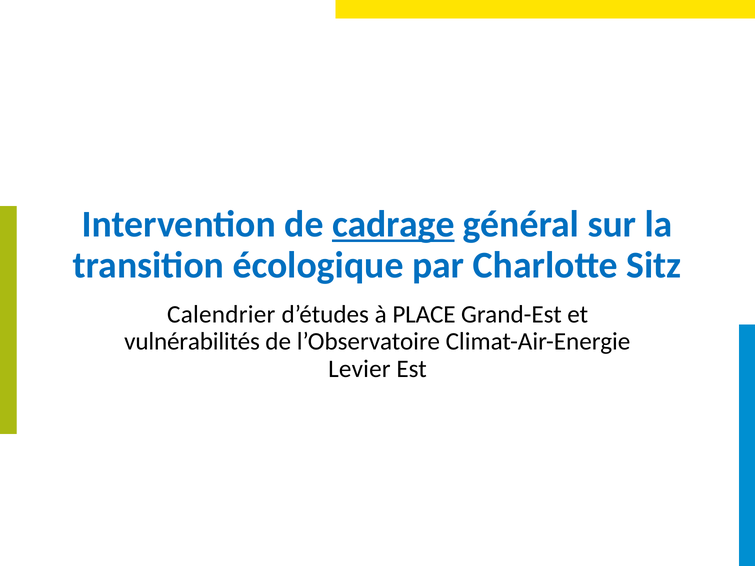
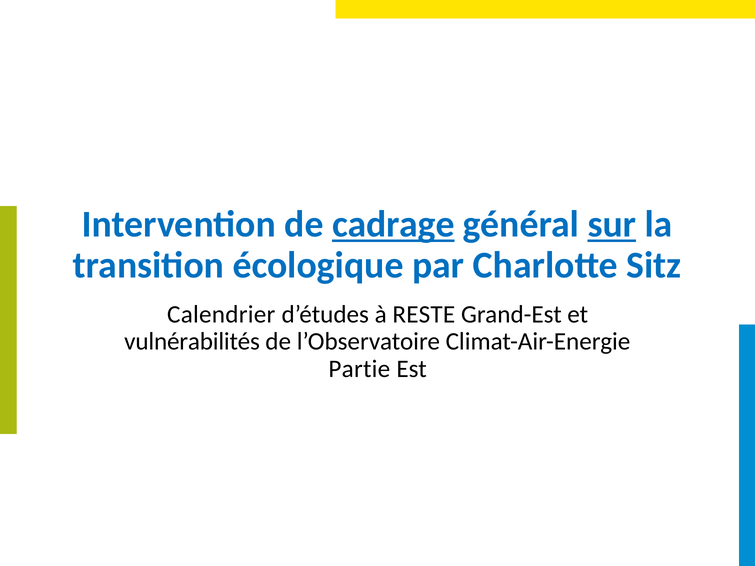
sur underline: none -> present
PLACE: PLACE -> RESTE
Levier: Levier -> Partie
